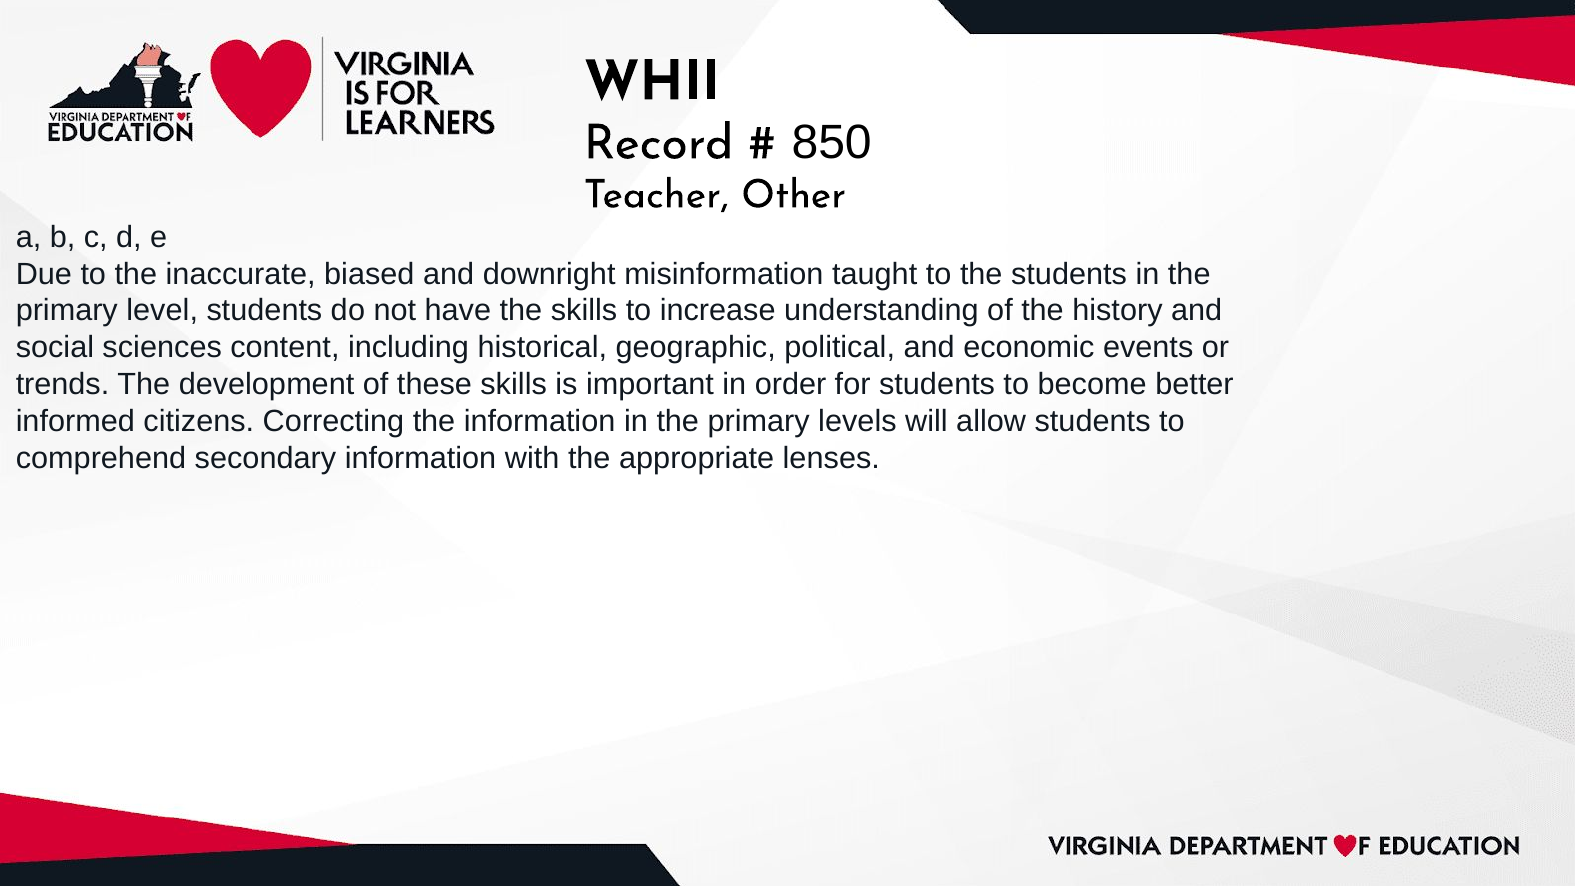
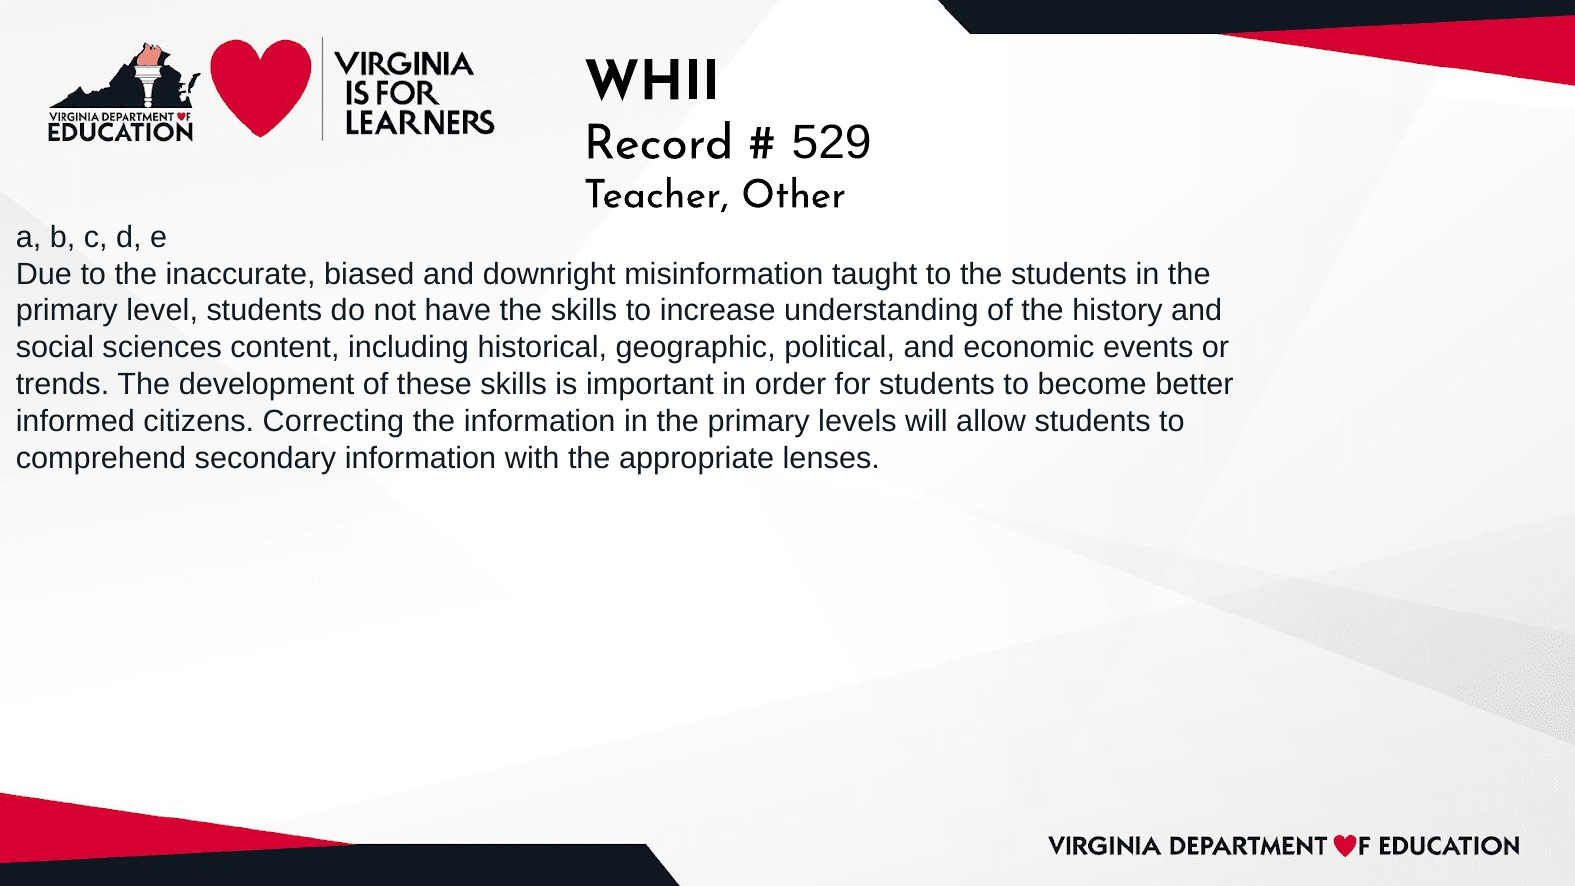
850: 850 -> 529
